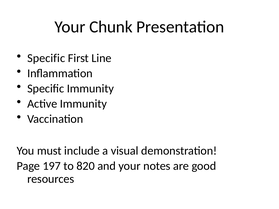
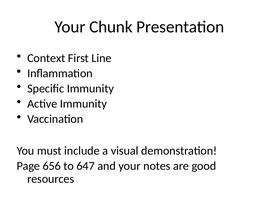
Specific at (46, 58): Specific -> Context
197: 197 -> 656
820: 820 -> 647
